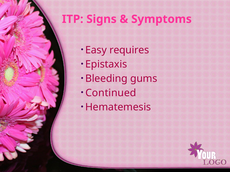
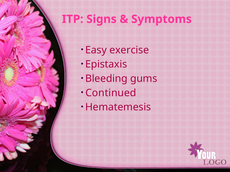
requires: requires -> exercise
